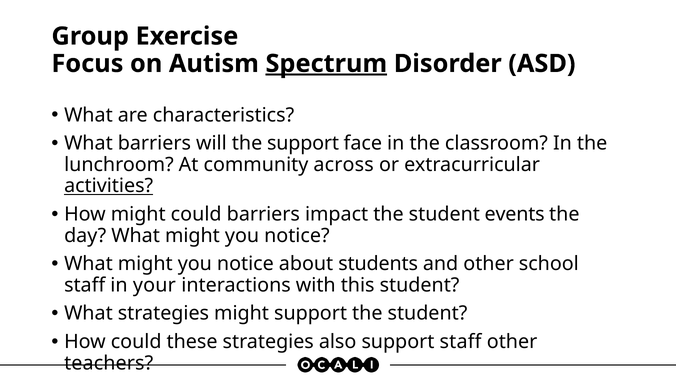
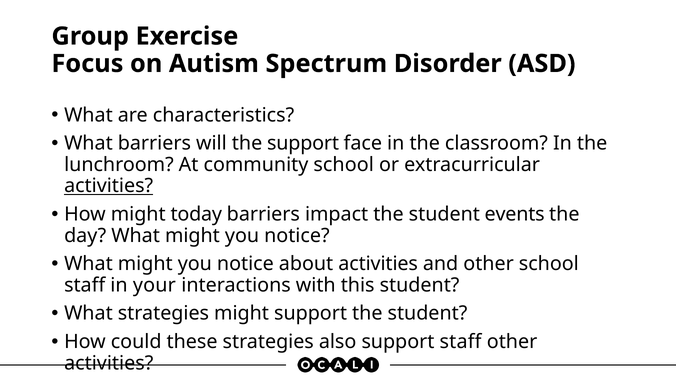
Spectrum underline: present -> none
community across: across -> school
might could: could -> today
about students: students -> activities
teachers at (109, 363): teachers -> activities
